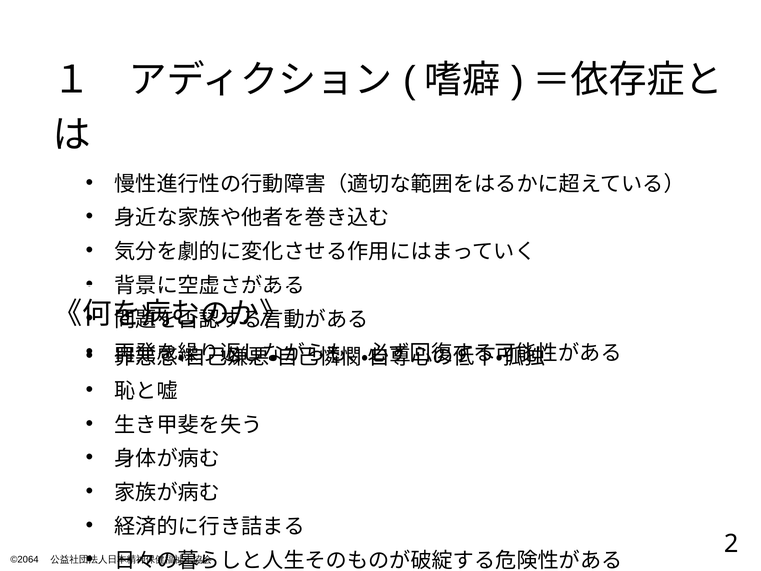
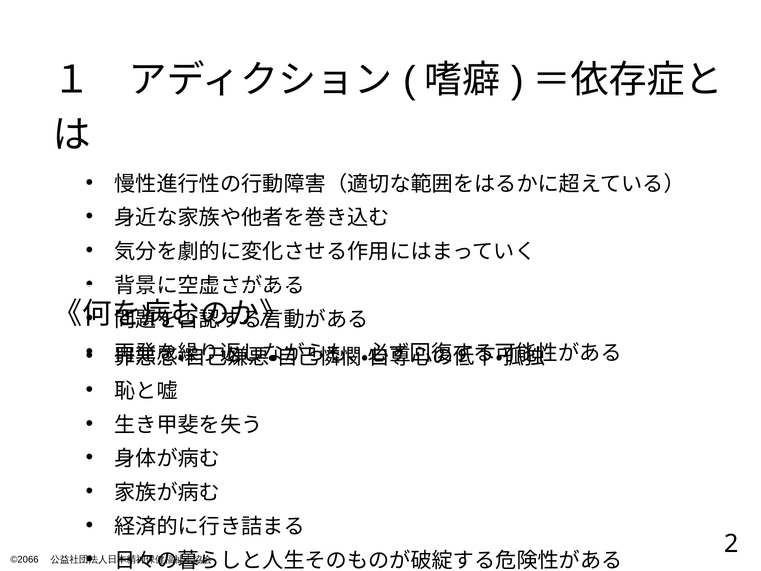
©2064: ©2064 -> ©2066
